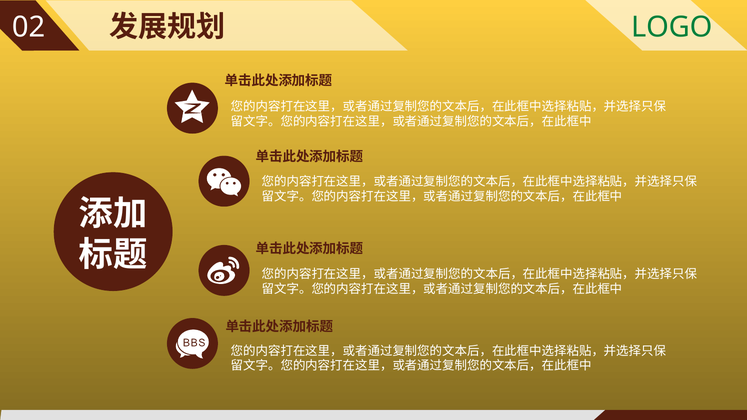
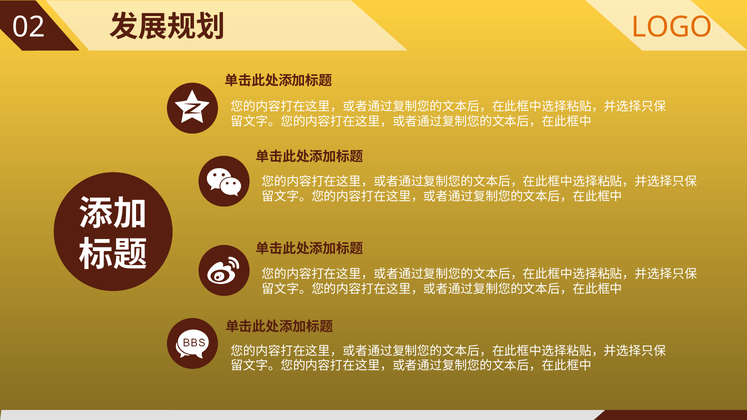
LOGO colour: green -> orange
